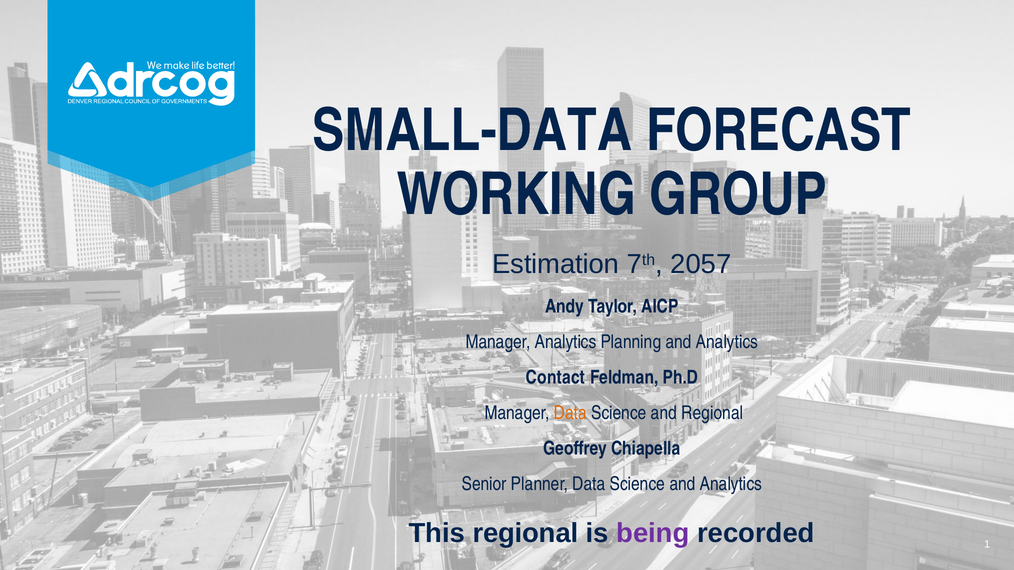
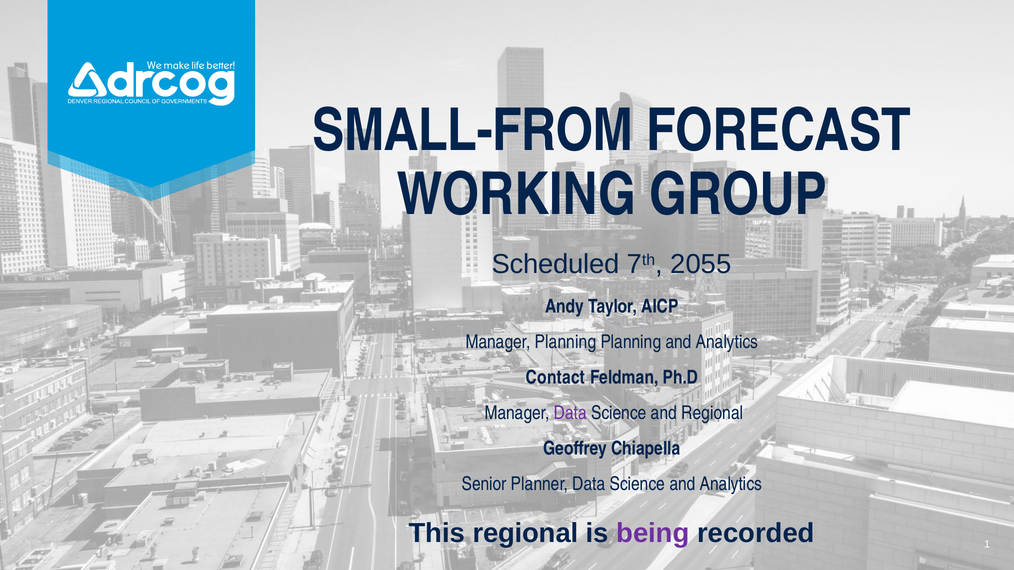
SMALL-DATA: SMALL-DATA -> SMALL-FROM
Estimation: Estimation -> Scheduled
2057: 2057 -> 2055
Manager Analytics: Analytics -> Planning
Data at (570, 413) colour: orange -> purple
